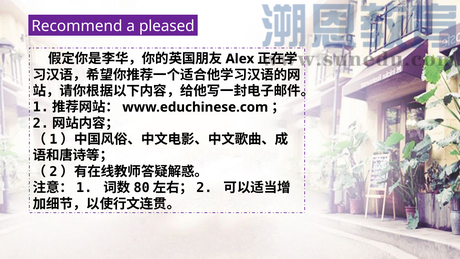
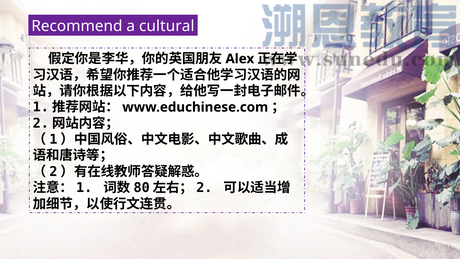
pleased: pleased -> cultural
